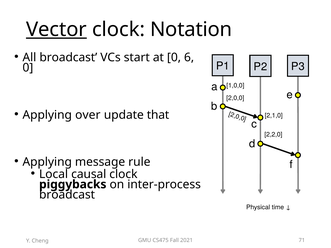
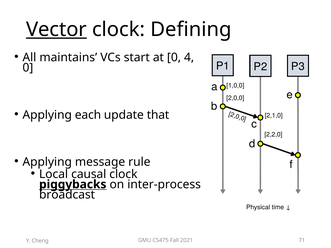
Notation: Notation -> Defining
All broadcast: broadcast -> maintains
6: 6 -> 4
over: over -> each
piggybacks underline: none -> present
